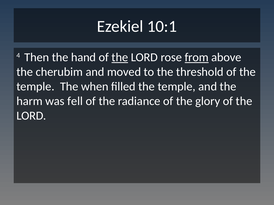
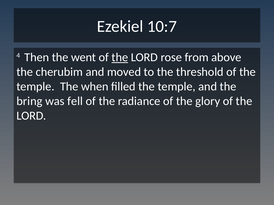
10:1: 10:1 -> 10:7
hand: hand -> went
from underline: present -> none
harm: harm -> bring
